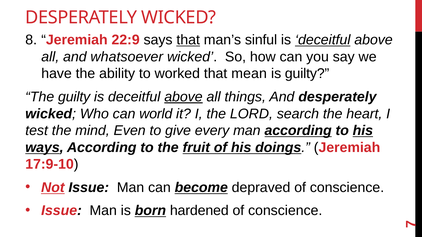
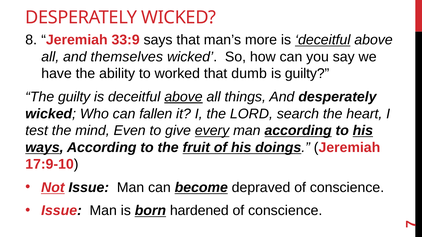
22:9: 22:9 -> 33:9
that at (188, 40) underline: present -> none
sinful: sinful -> more
whatsoever: whatsoever -> themselves
mean: mean -> dumb
world: world -> fallen
every underline: none -> present
